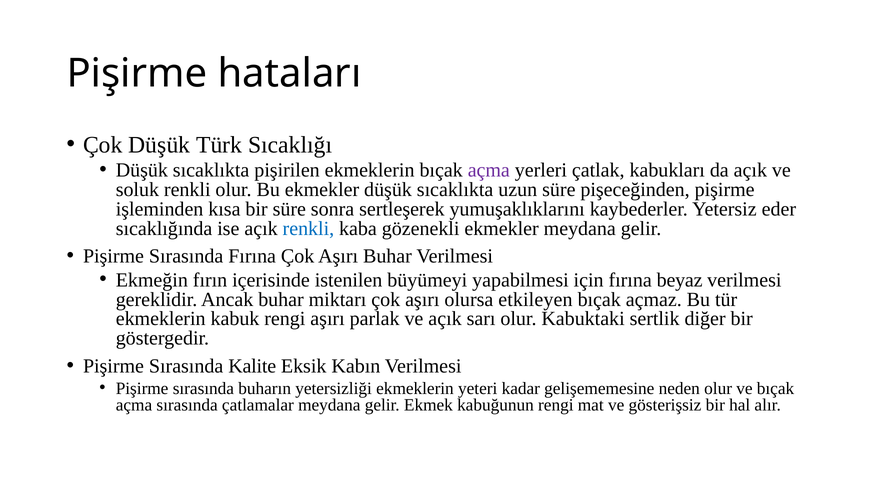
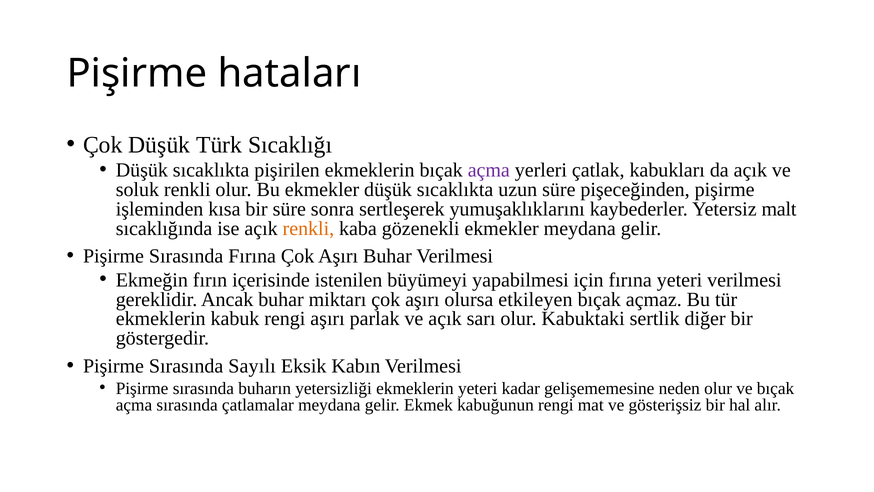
eder: eder -> malt
renkli at (308, 229) colour: blue -> orange
fırına beyaz: beyaz -> yeteri
Kalite: Kalite -> Sayılı
